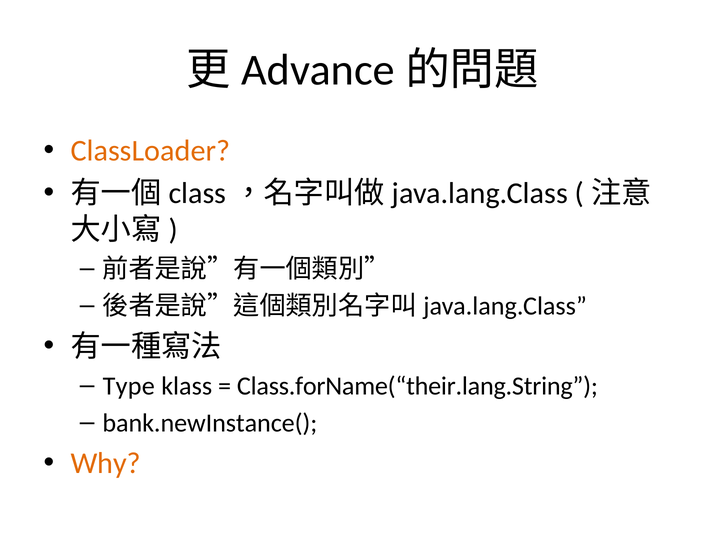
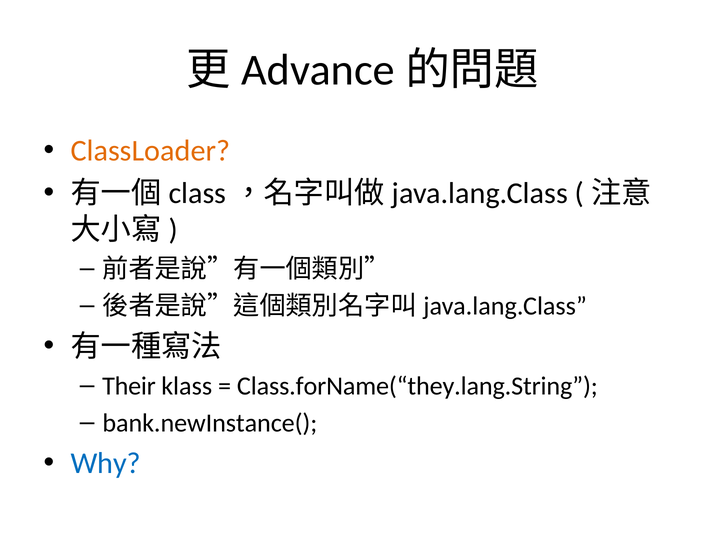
Type: Type -> Their
Class.forName(“their.lang.String: Class.forName(“their.lang.String -> Class.forName(“they.lang.String
Why colour: orange -> blue
